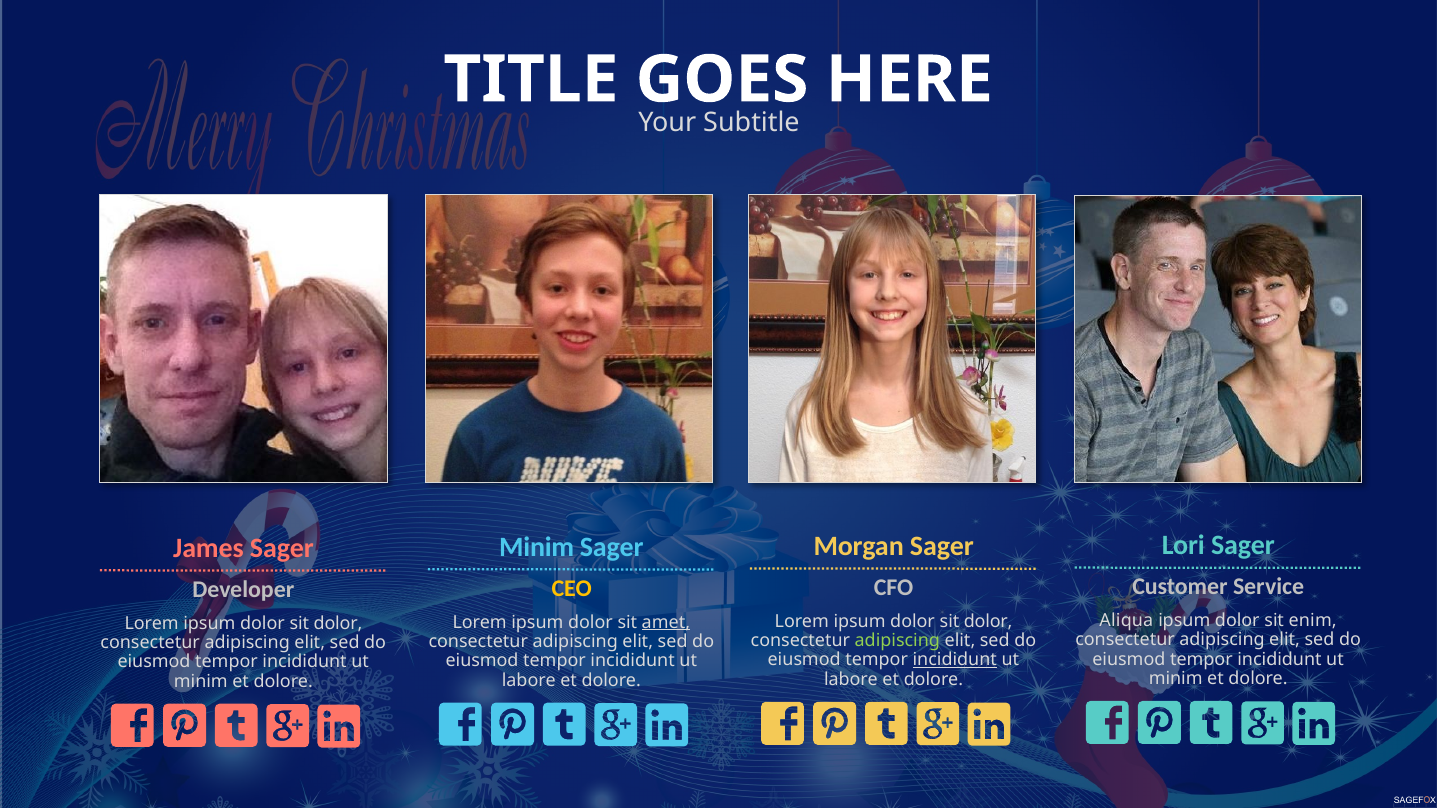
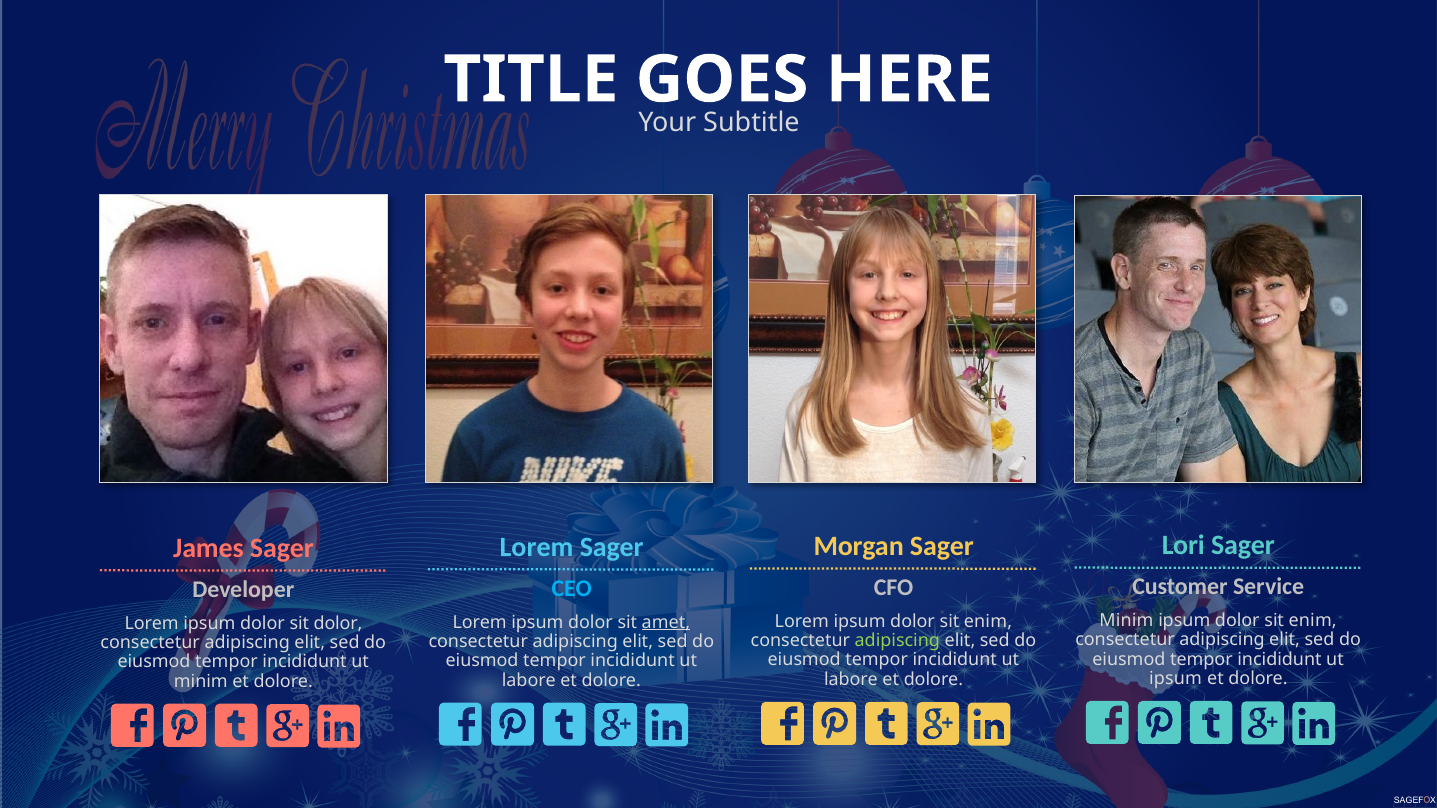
Minim at (537, 547): Minim -> Lorem
CEO colour: yellow -> light blue
Aliqua at (1126, 621): Aliqua -> Minim
dolor at (988, 622): dolor -> enim
incididunt at (955, 660) underline: present -> none
minim at (1176, 679): minim -> ipsum
